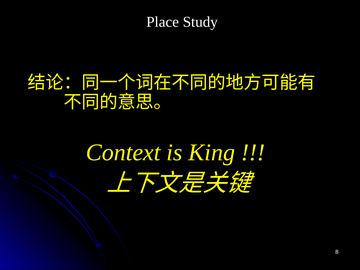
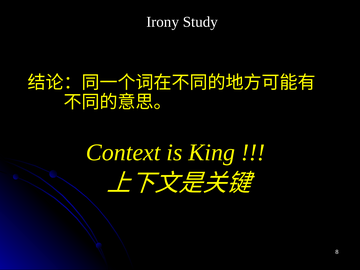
Place: Place -> Irony
